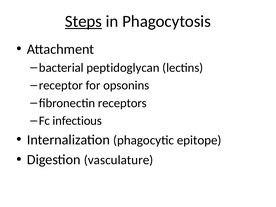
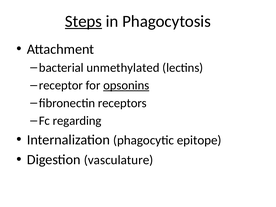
peptidoglycan: peptidoglycan -> unmethylated
opsonins underline: none -> present
infectious: infectious -> regarding
